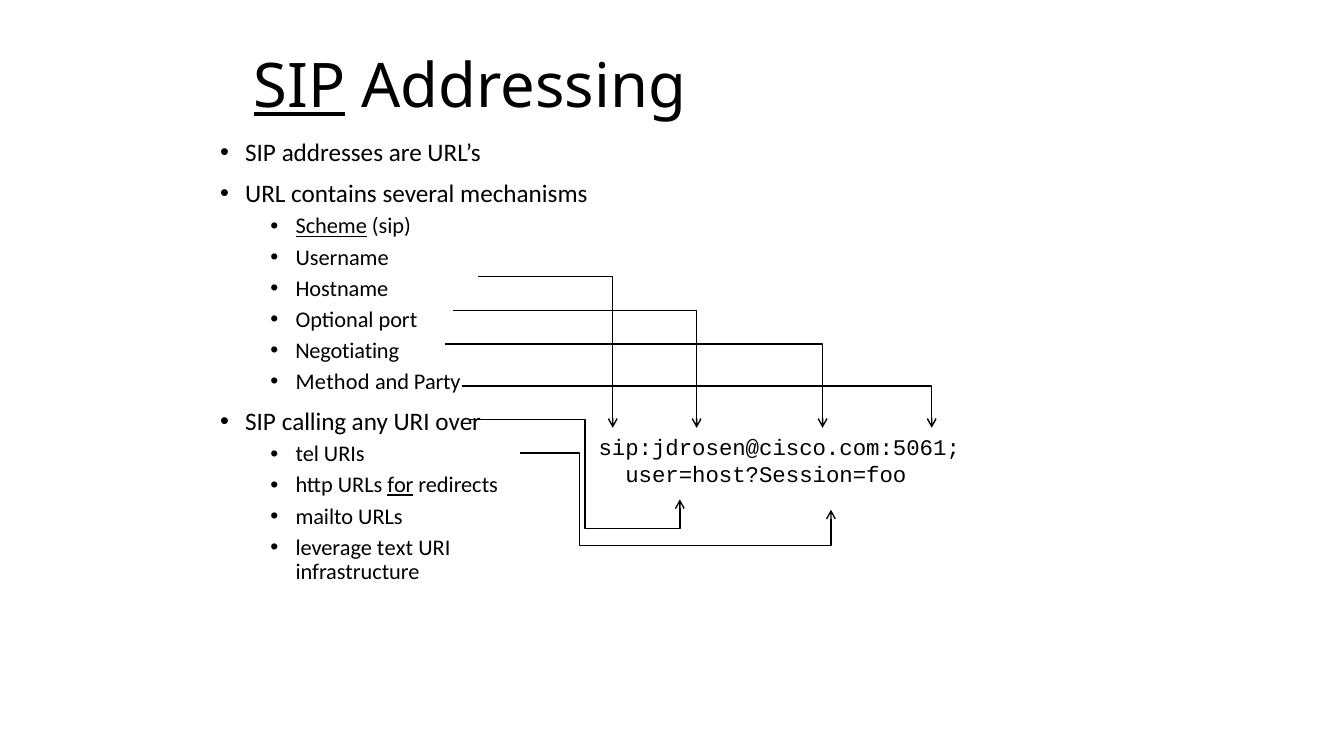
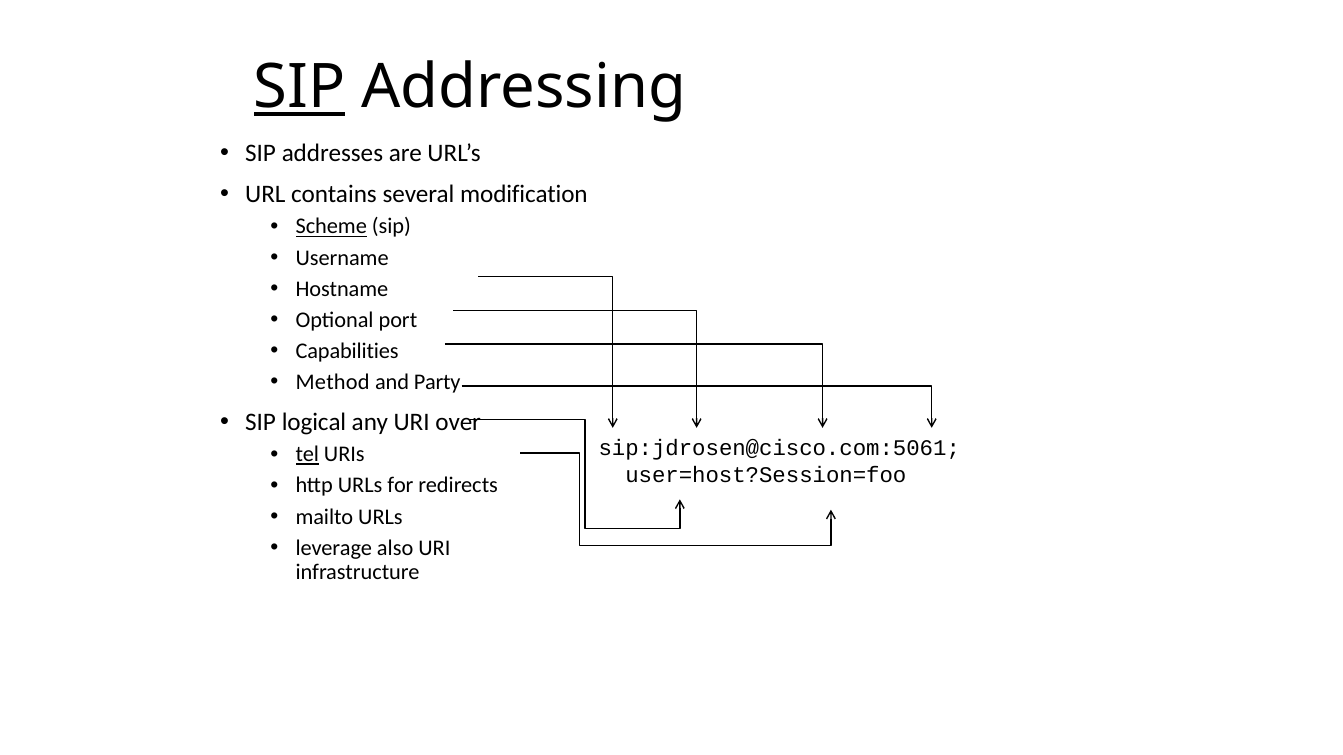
mechanisms: mechanisms -> modification
Negotiating: Negotiating -> Capabilities
calling: calling -> logical
tel underline: none -> present
for underline: present -> none
text: text -> also
